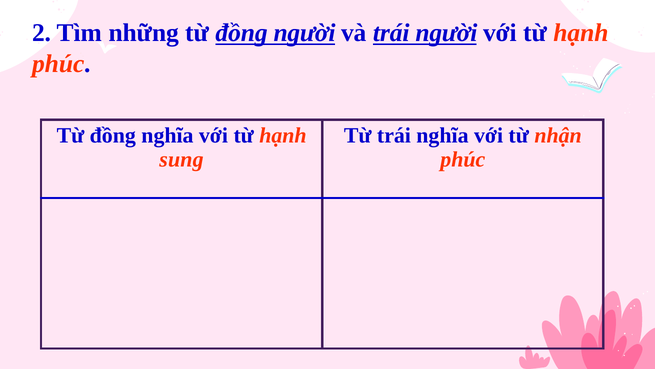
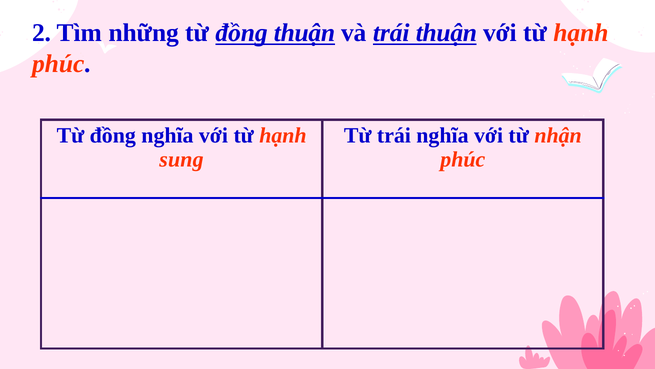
đồng người: người -> thuận
trái người: người -> thuận
